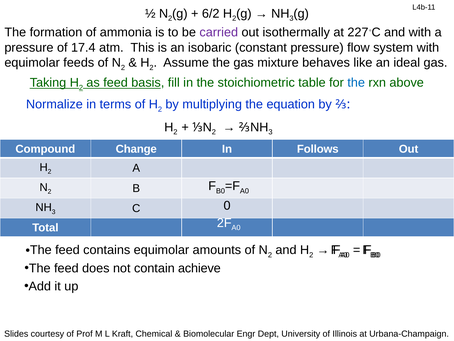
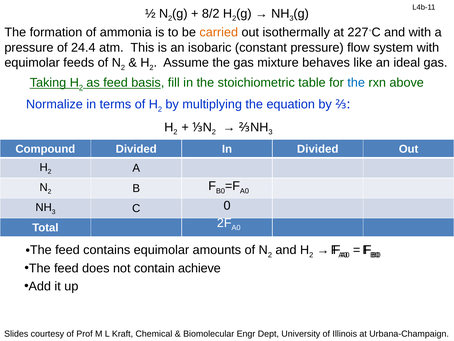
6/2: 6/2 -> 8/2
carried colour: purple -> orange
17.4: 17.4 -> 24.4
Compound Change: Change -> Divided
In Follows: Follows -> Divided
